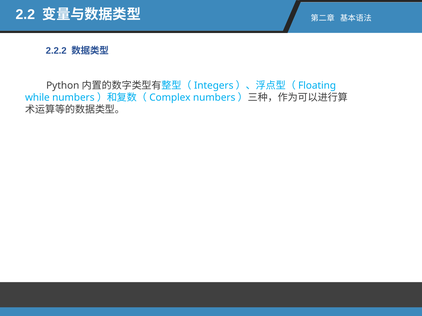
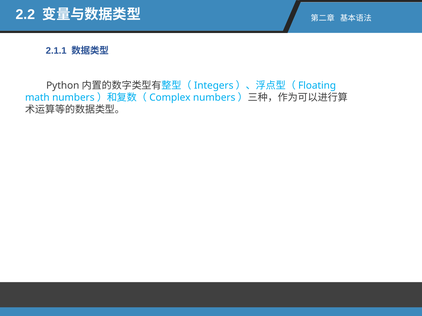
2.2.2: 2.2.2 -> 2.1.1
while: while -> math
